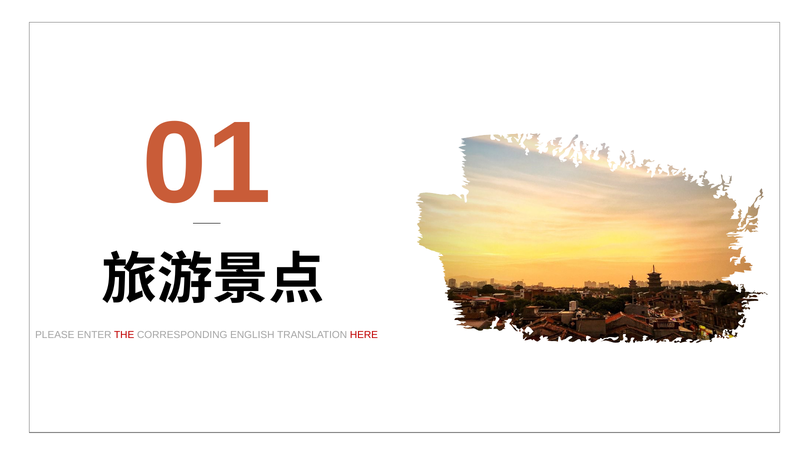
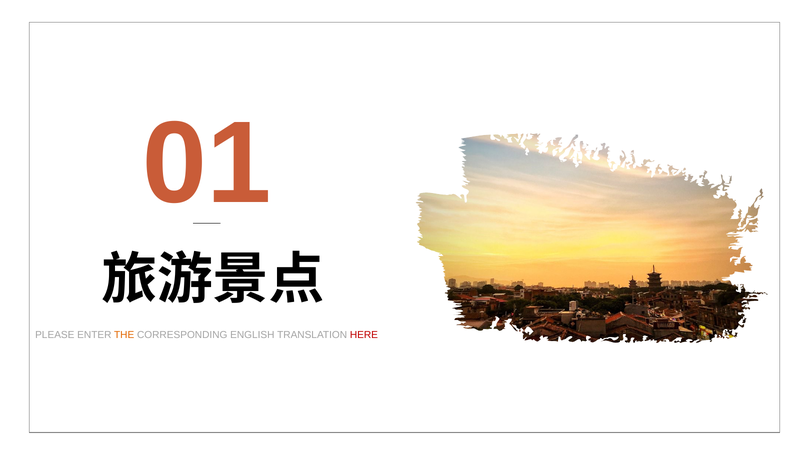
THE colour: red -> orange
